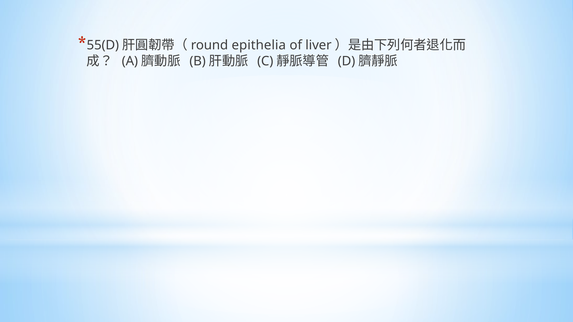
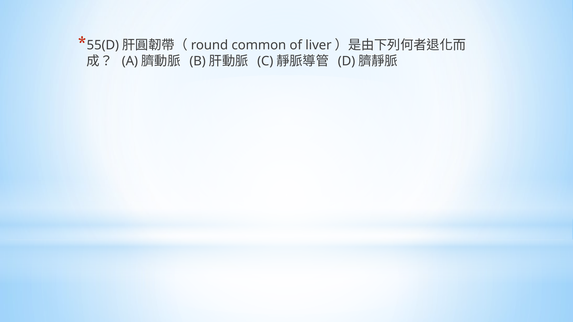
epithelia: epithelia -> common
